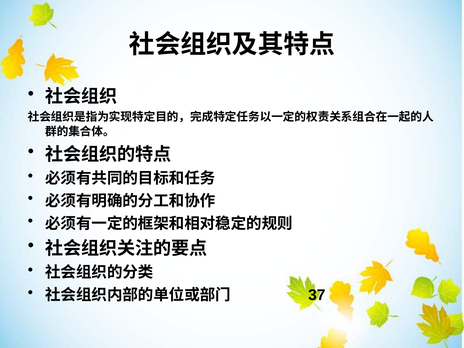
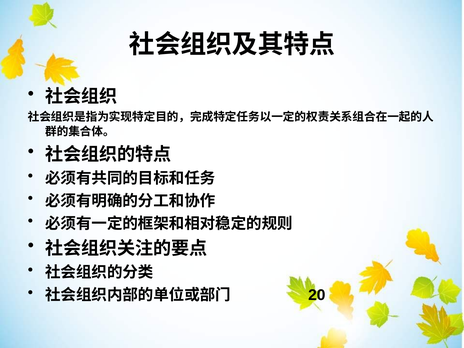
37: 37 -> 20
